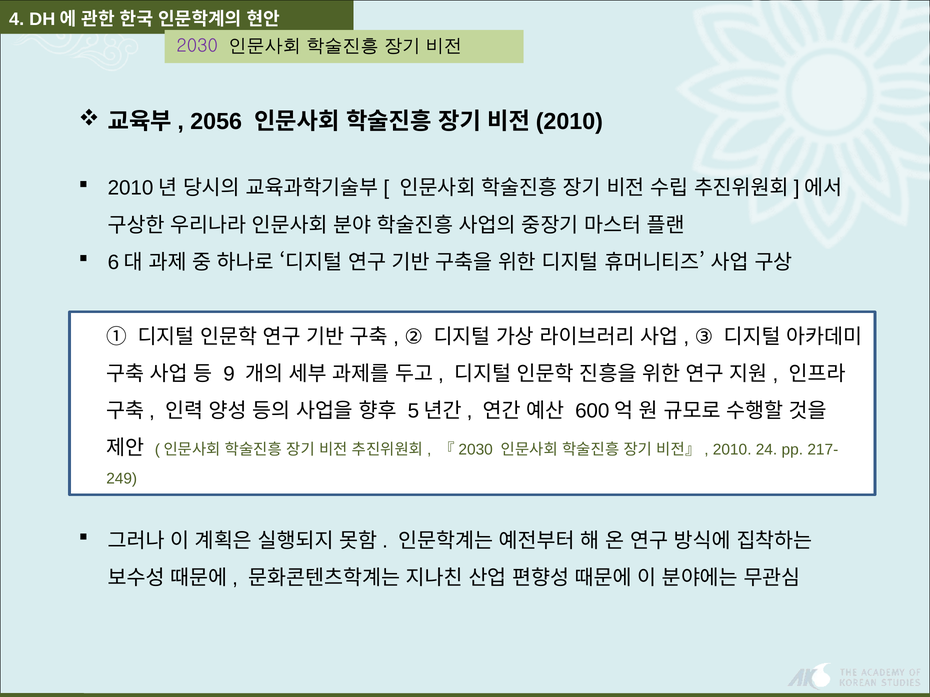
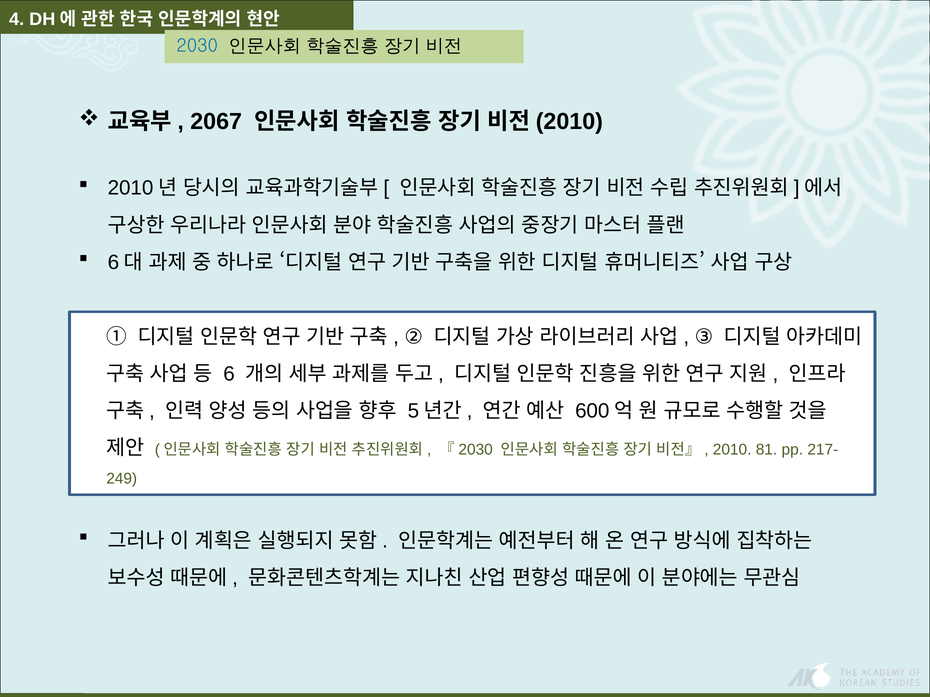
2030 colour: purple -> blue
2056: 2056 -> 2067
9: 9 -> 6
24: 24 -> 81
